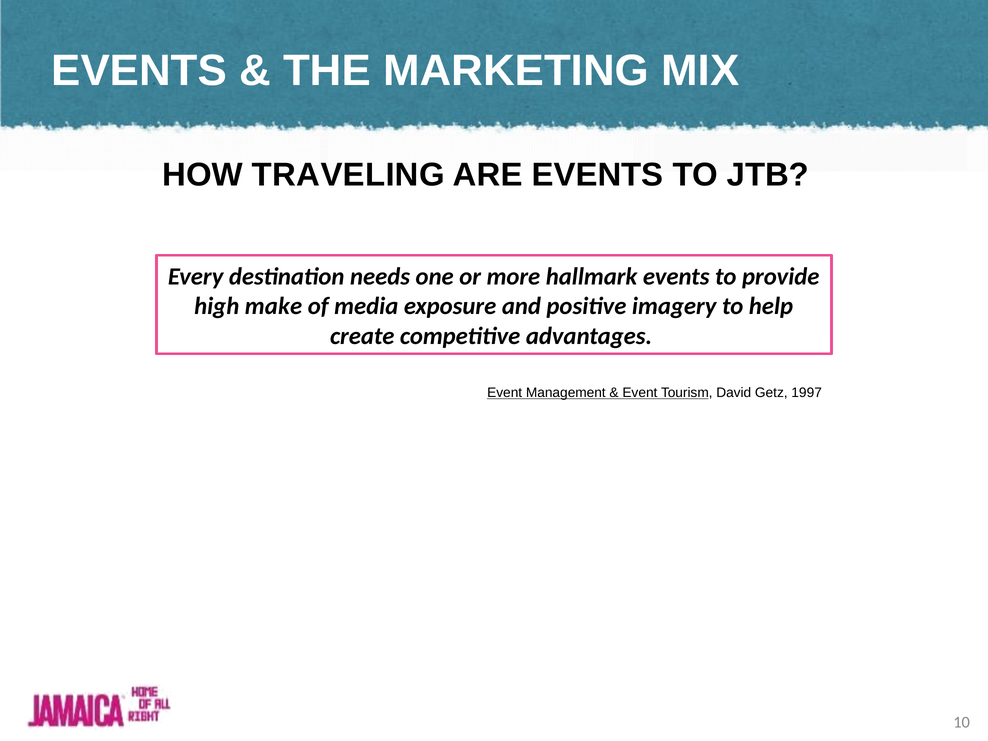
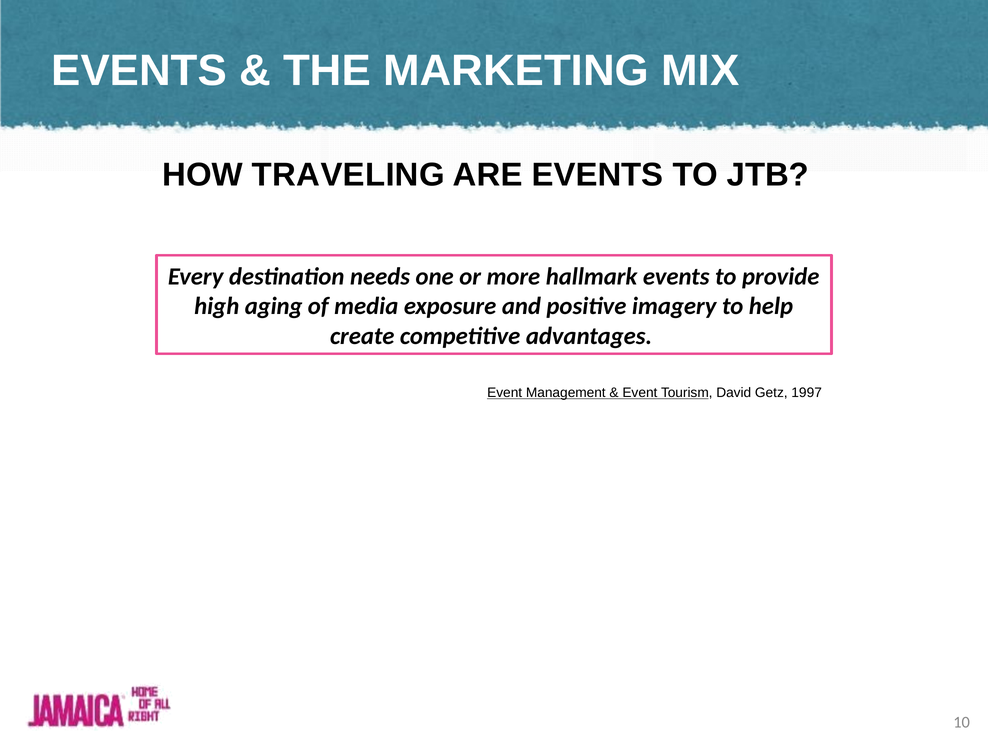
make: make -> aging
